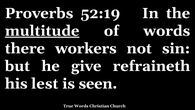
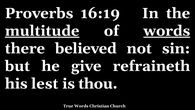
52:19: 52:19 -> 16:19
words at (167, 31) underline: none -> present
workers: workers -> believed
seen: seen -> thou
